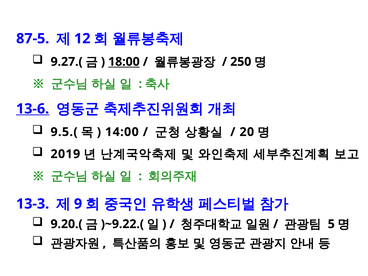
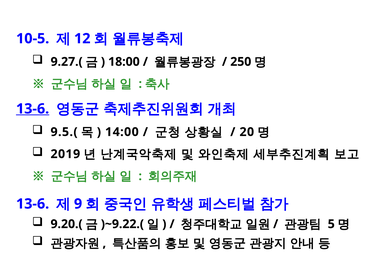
87-5: 87-5 -> 10-5
18:00 underline: present -> none
13-3 at (33, 204): 13-3 -> 13-6
